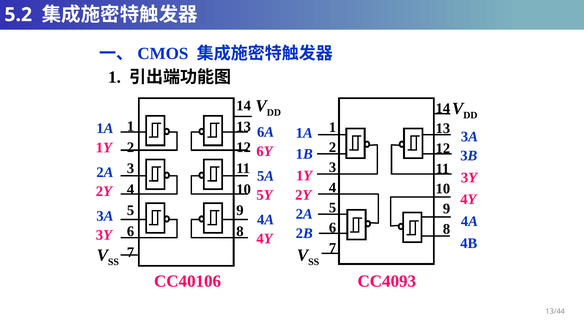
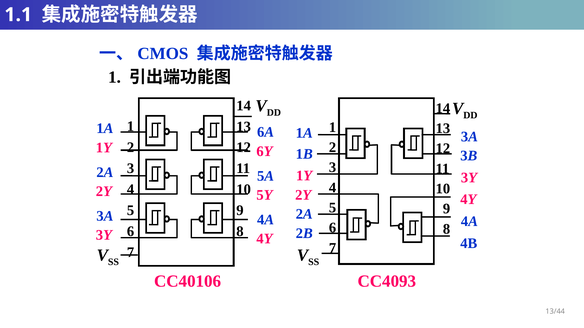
5.2: 5.2 -> 1.1
